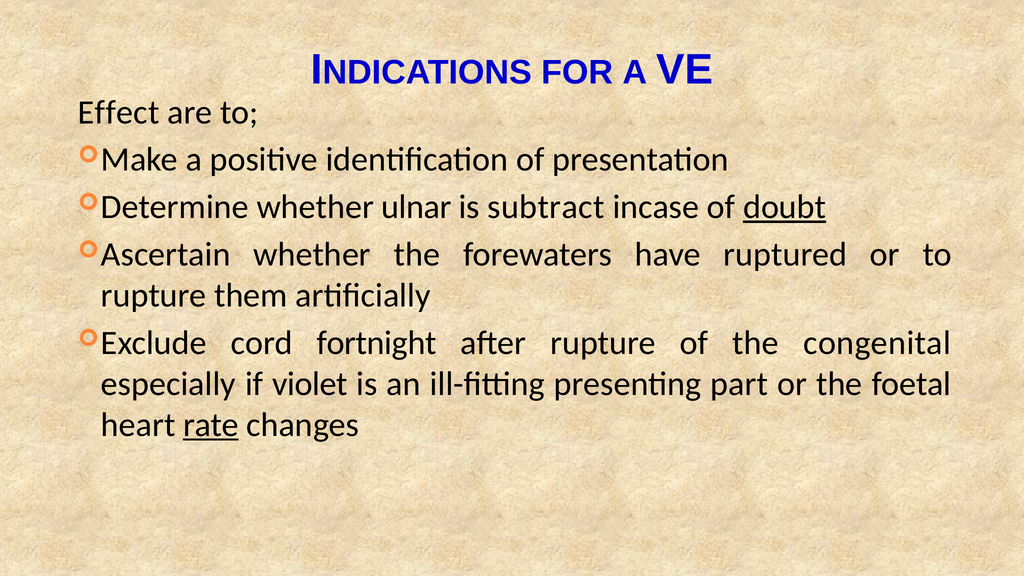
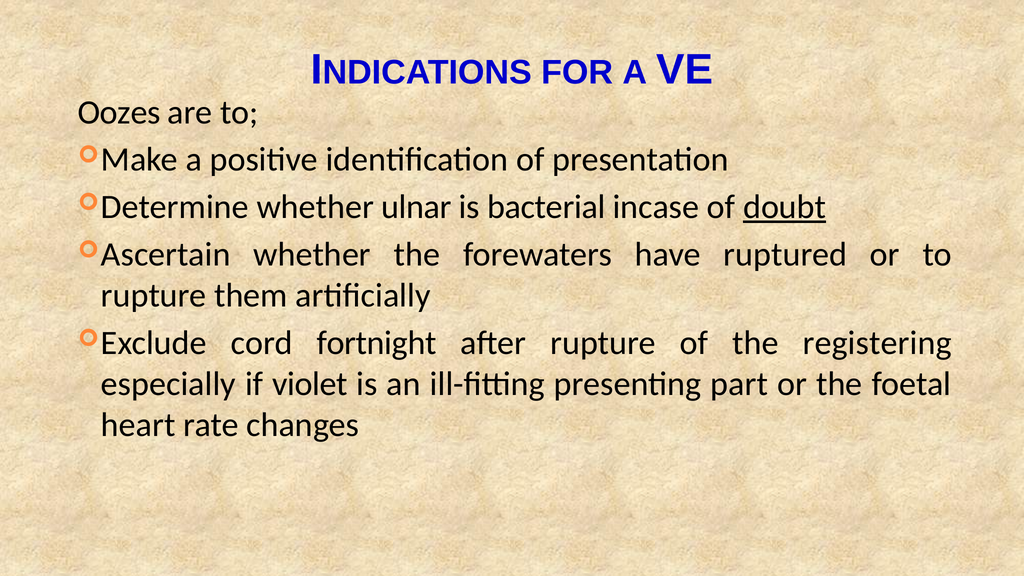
Effect: Effect -> Oozes
subtract: subtract -> bacterial
congenital: congenital -> registering
rate underline: present -> none
